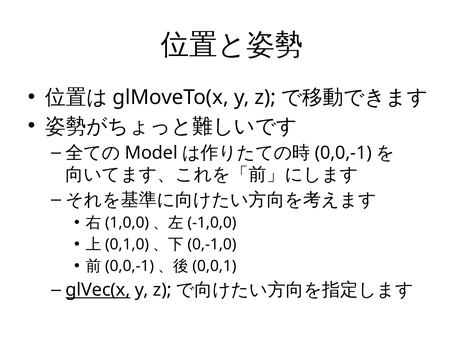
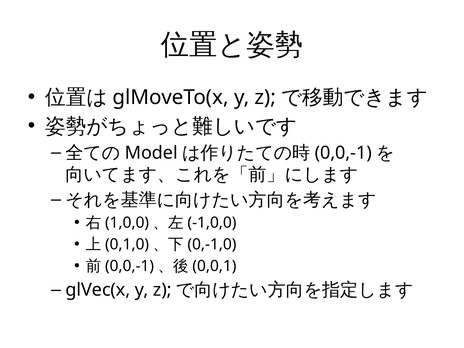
glVec(x underline: present -> none
